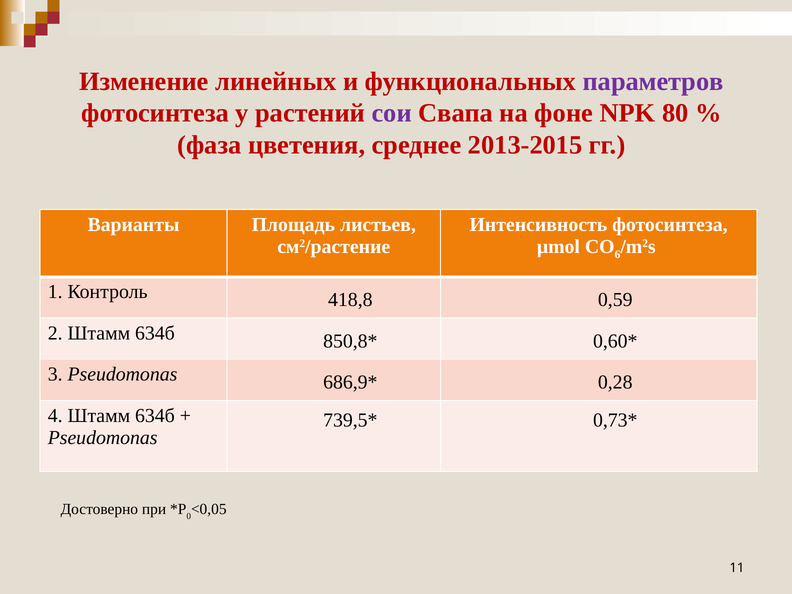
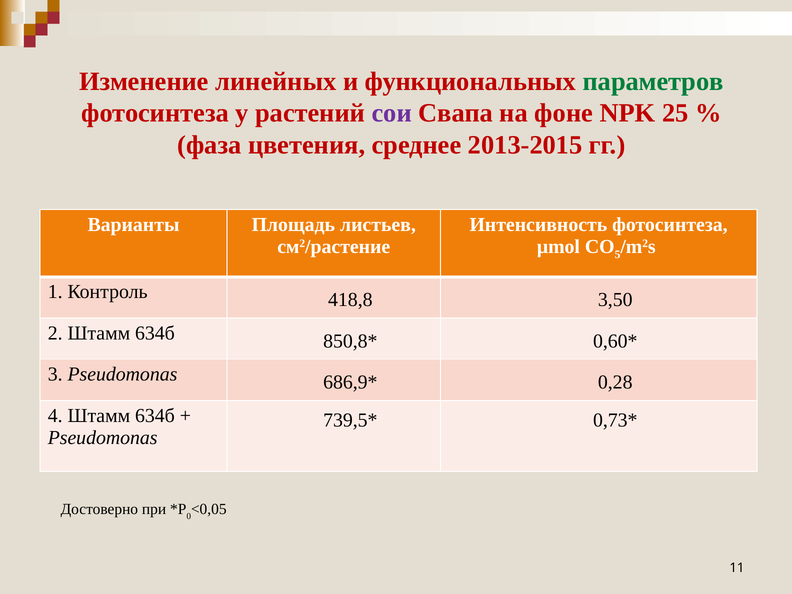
параметров colour: purple -> green
80: 80 -> 25
6: 6 -> 5
0,59: 0,59 -> 3,50
